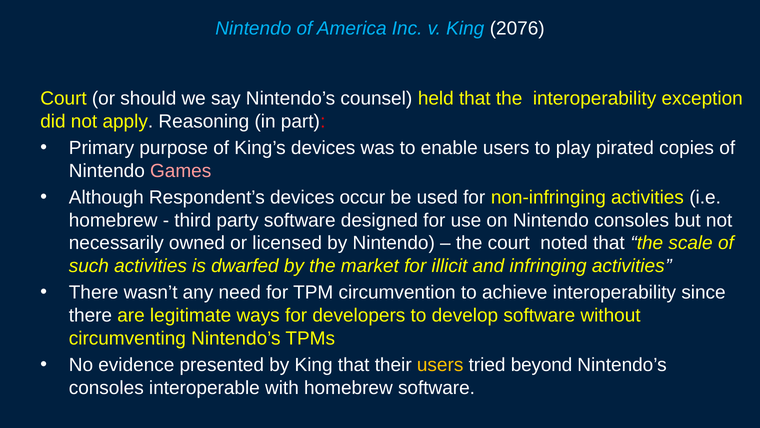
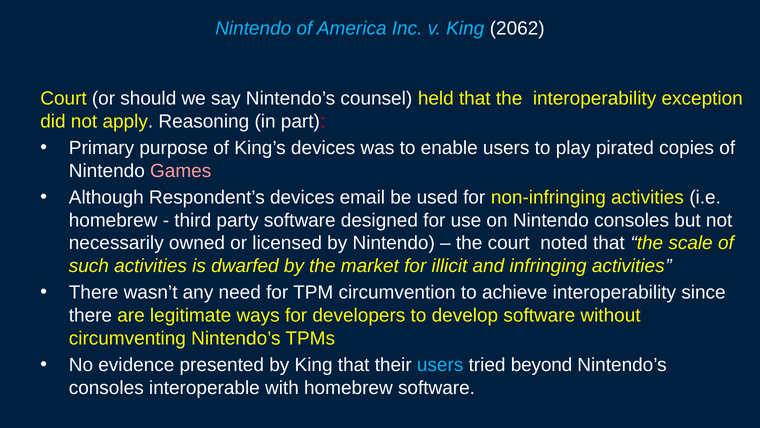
2076: 2076 -> 2062
occur: occur -> email
users at (440, 365) colour: yellow -> light blue
